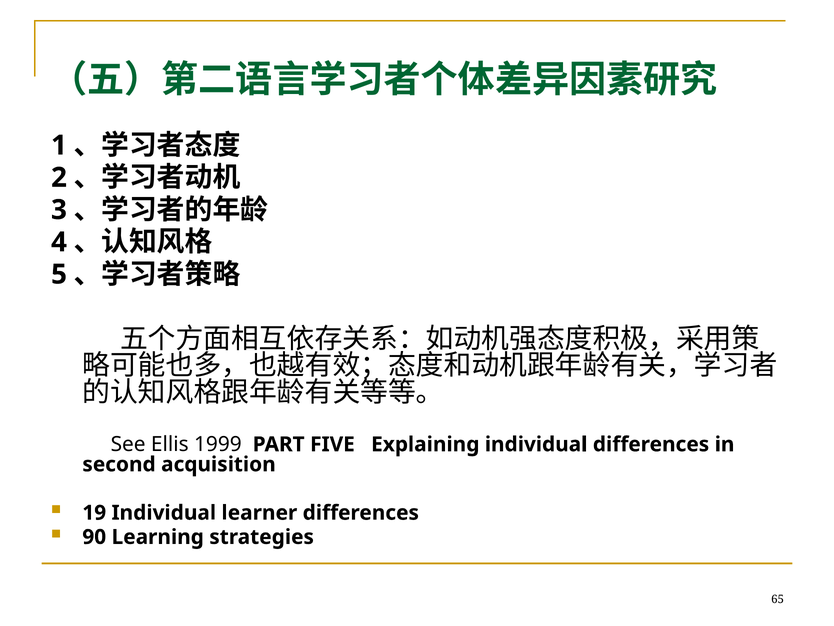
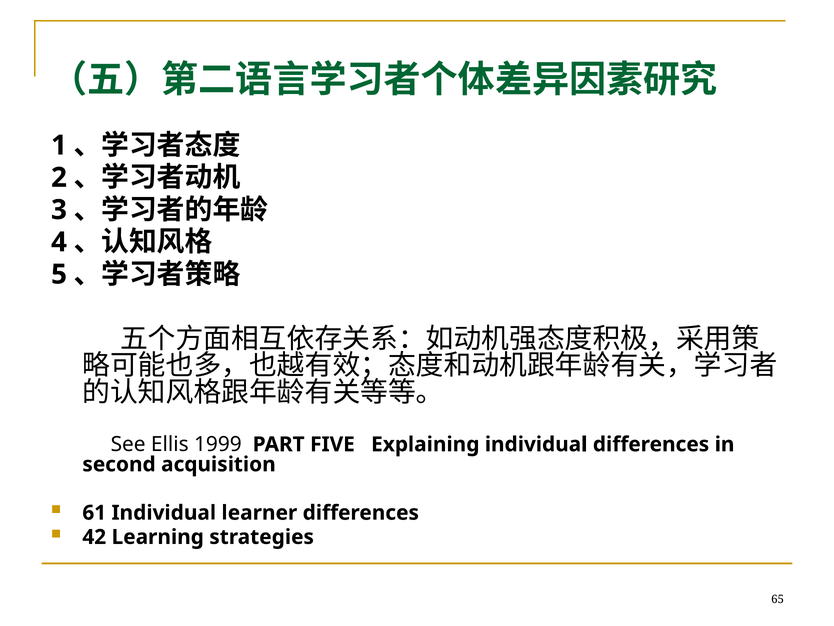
19: 19 -> 61
90: 90 -> 42
